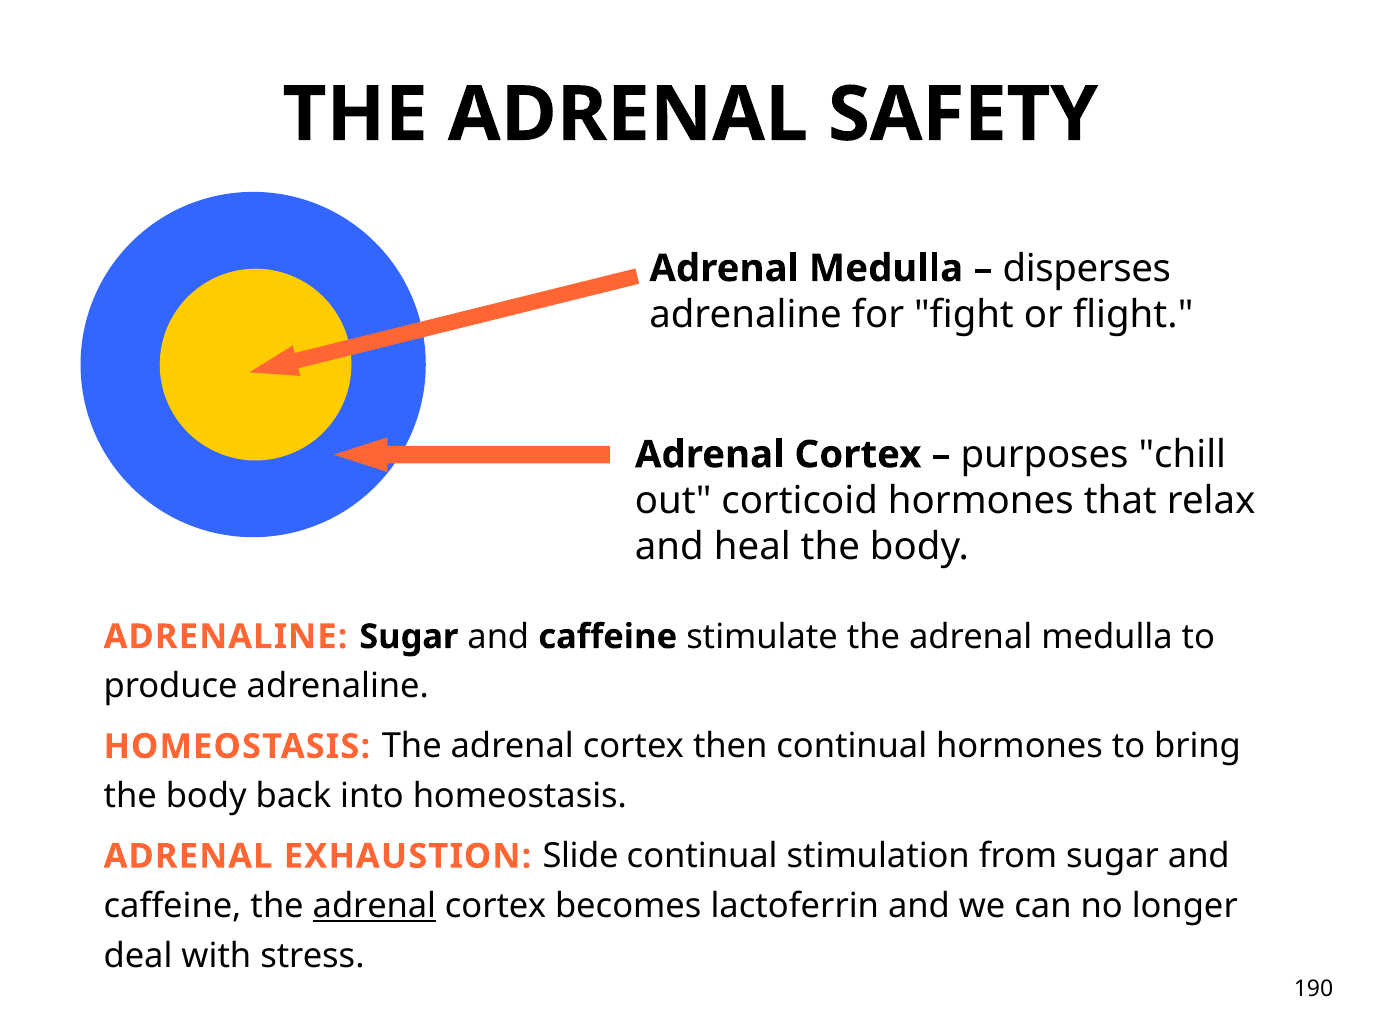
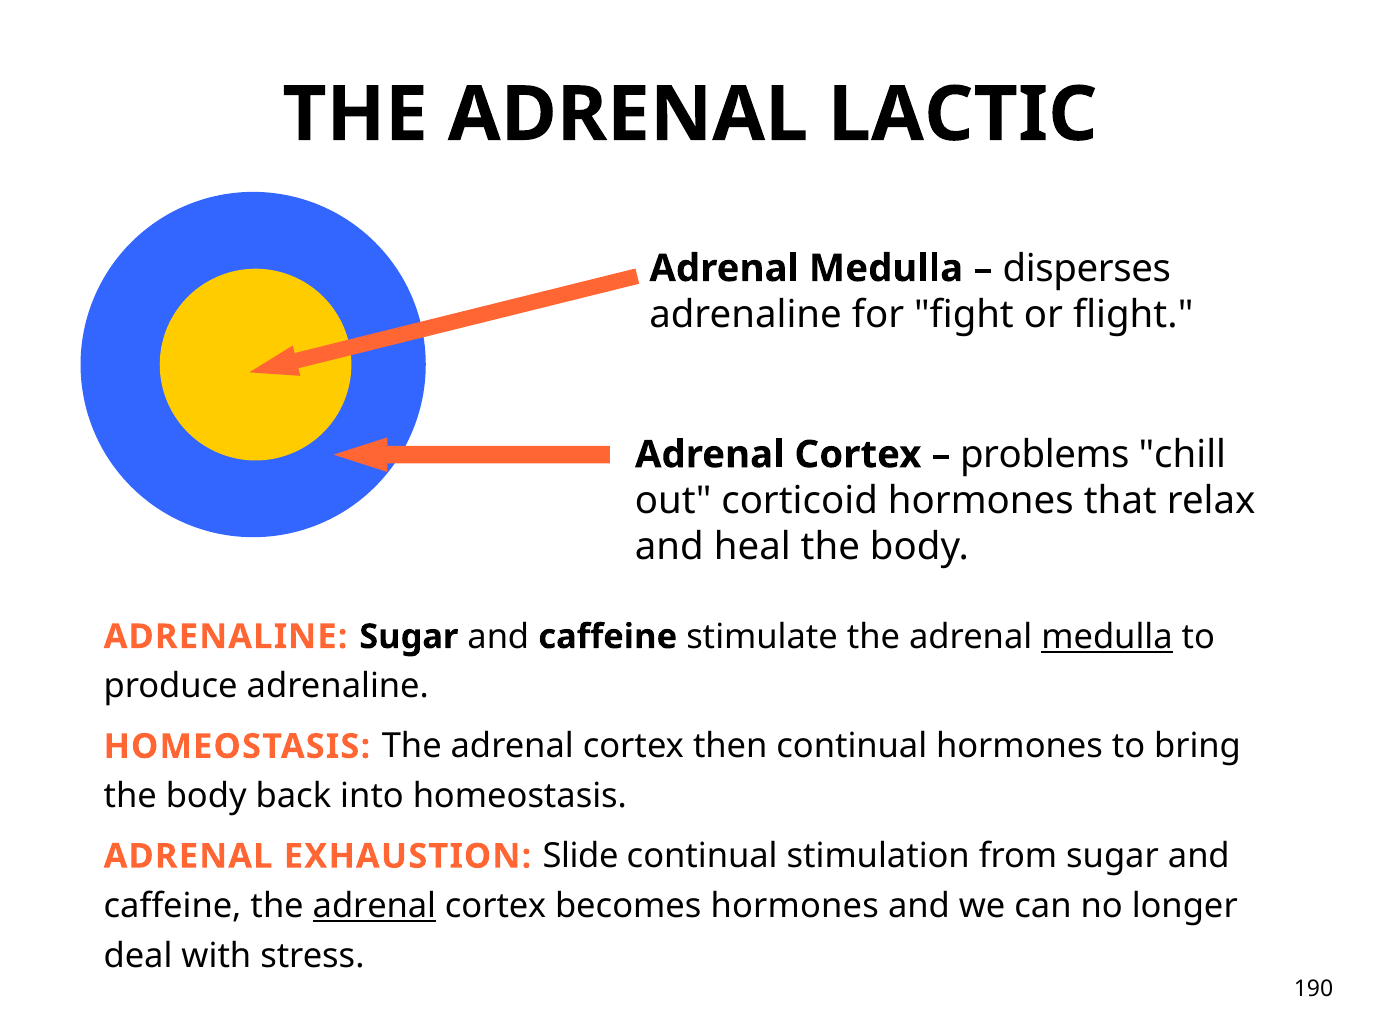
SAFETY: SAFETY -> LACTIC
purposes: purposes -> problems
medulla at (1107, 637) underline: none -> present
becomes lactoferrin: lactoferrin -> hormones
